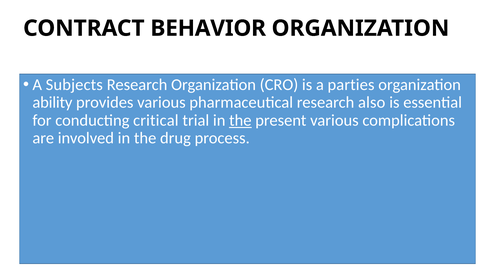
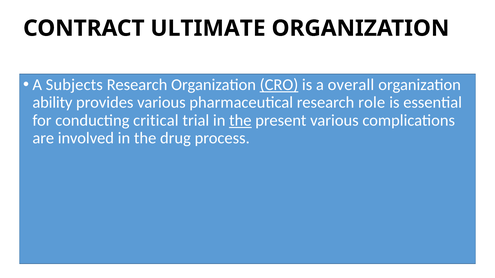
BEHAVIOR: BEHAVIOR -> ULTIMATE
CRO underline: none -> present
parties: parties -> overall
also: also -> role
